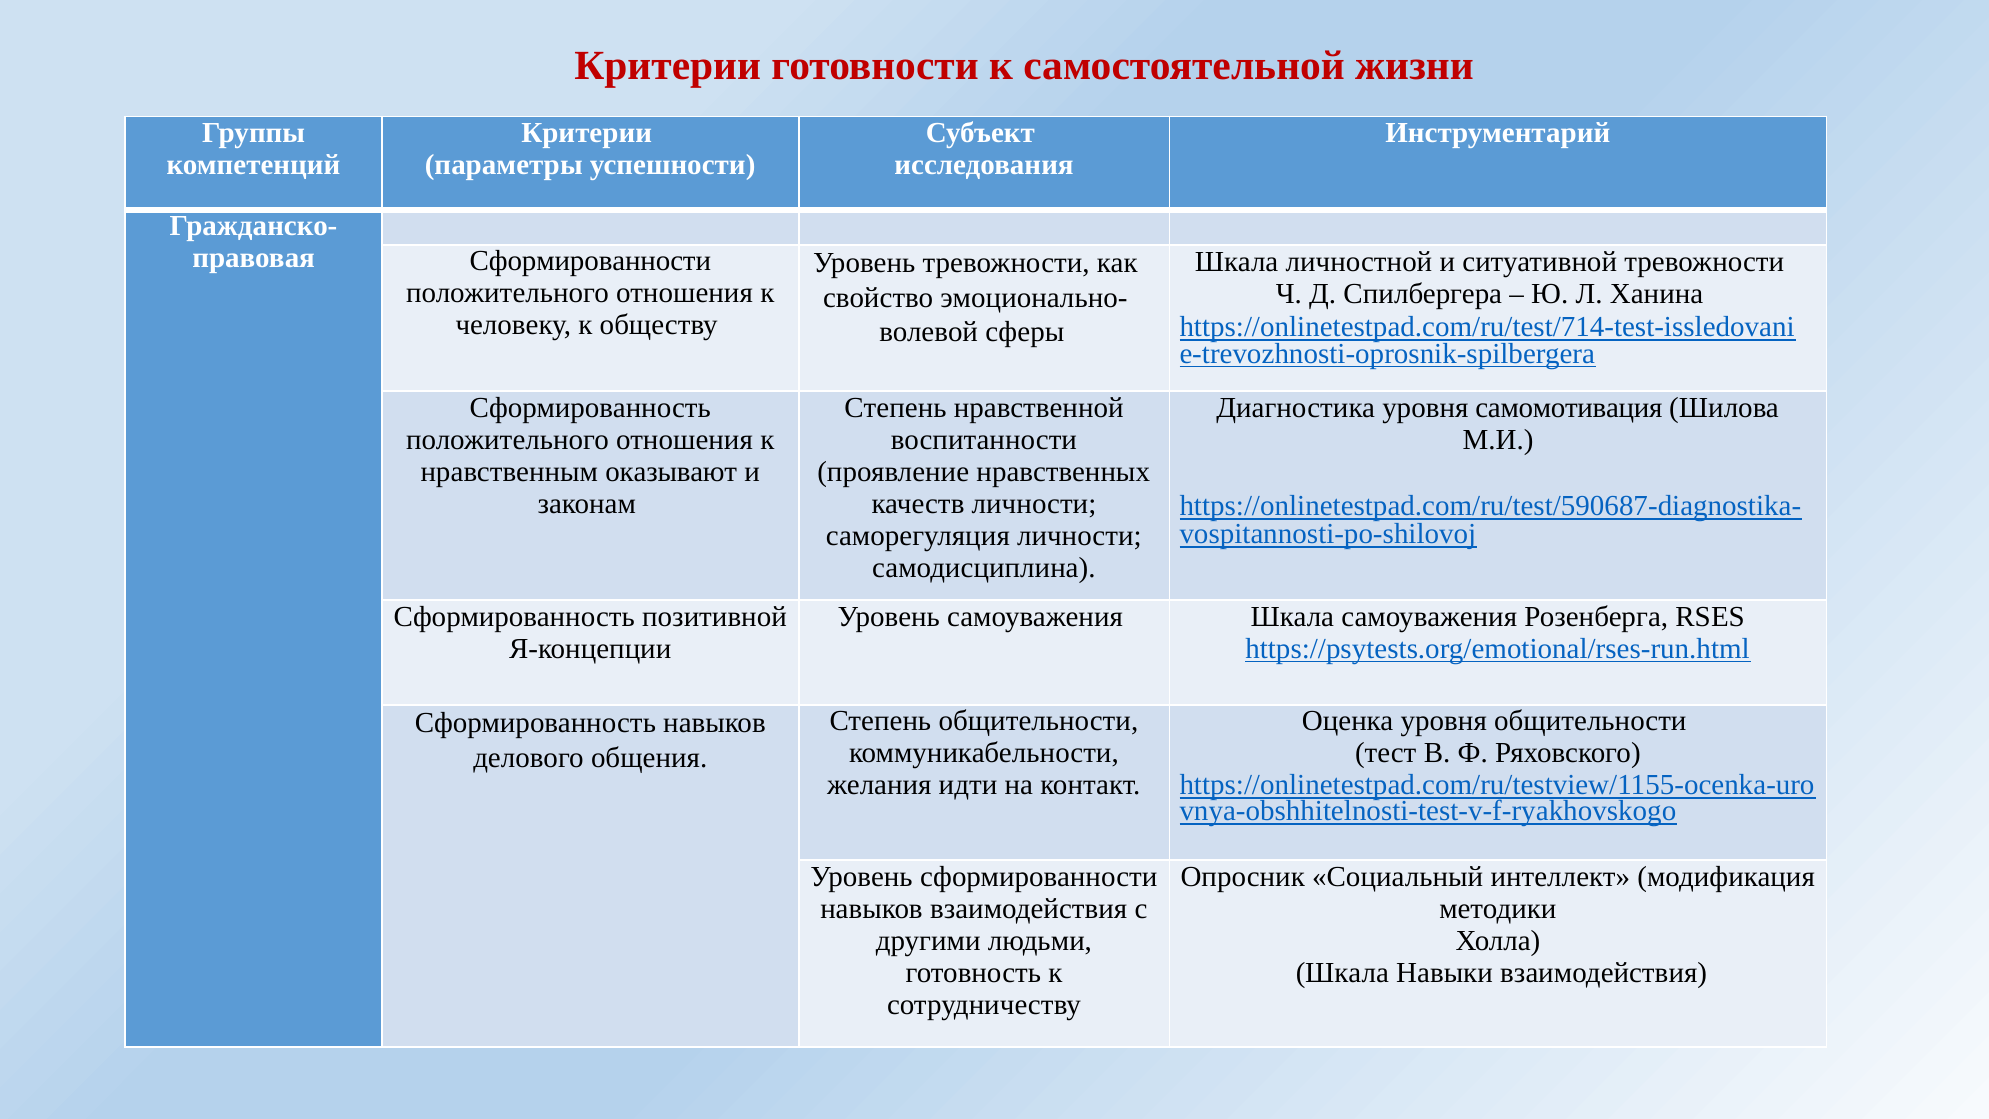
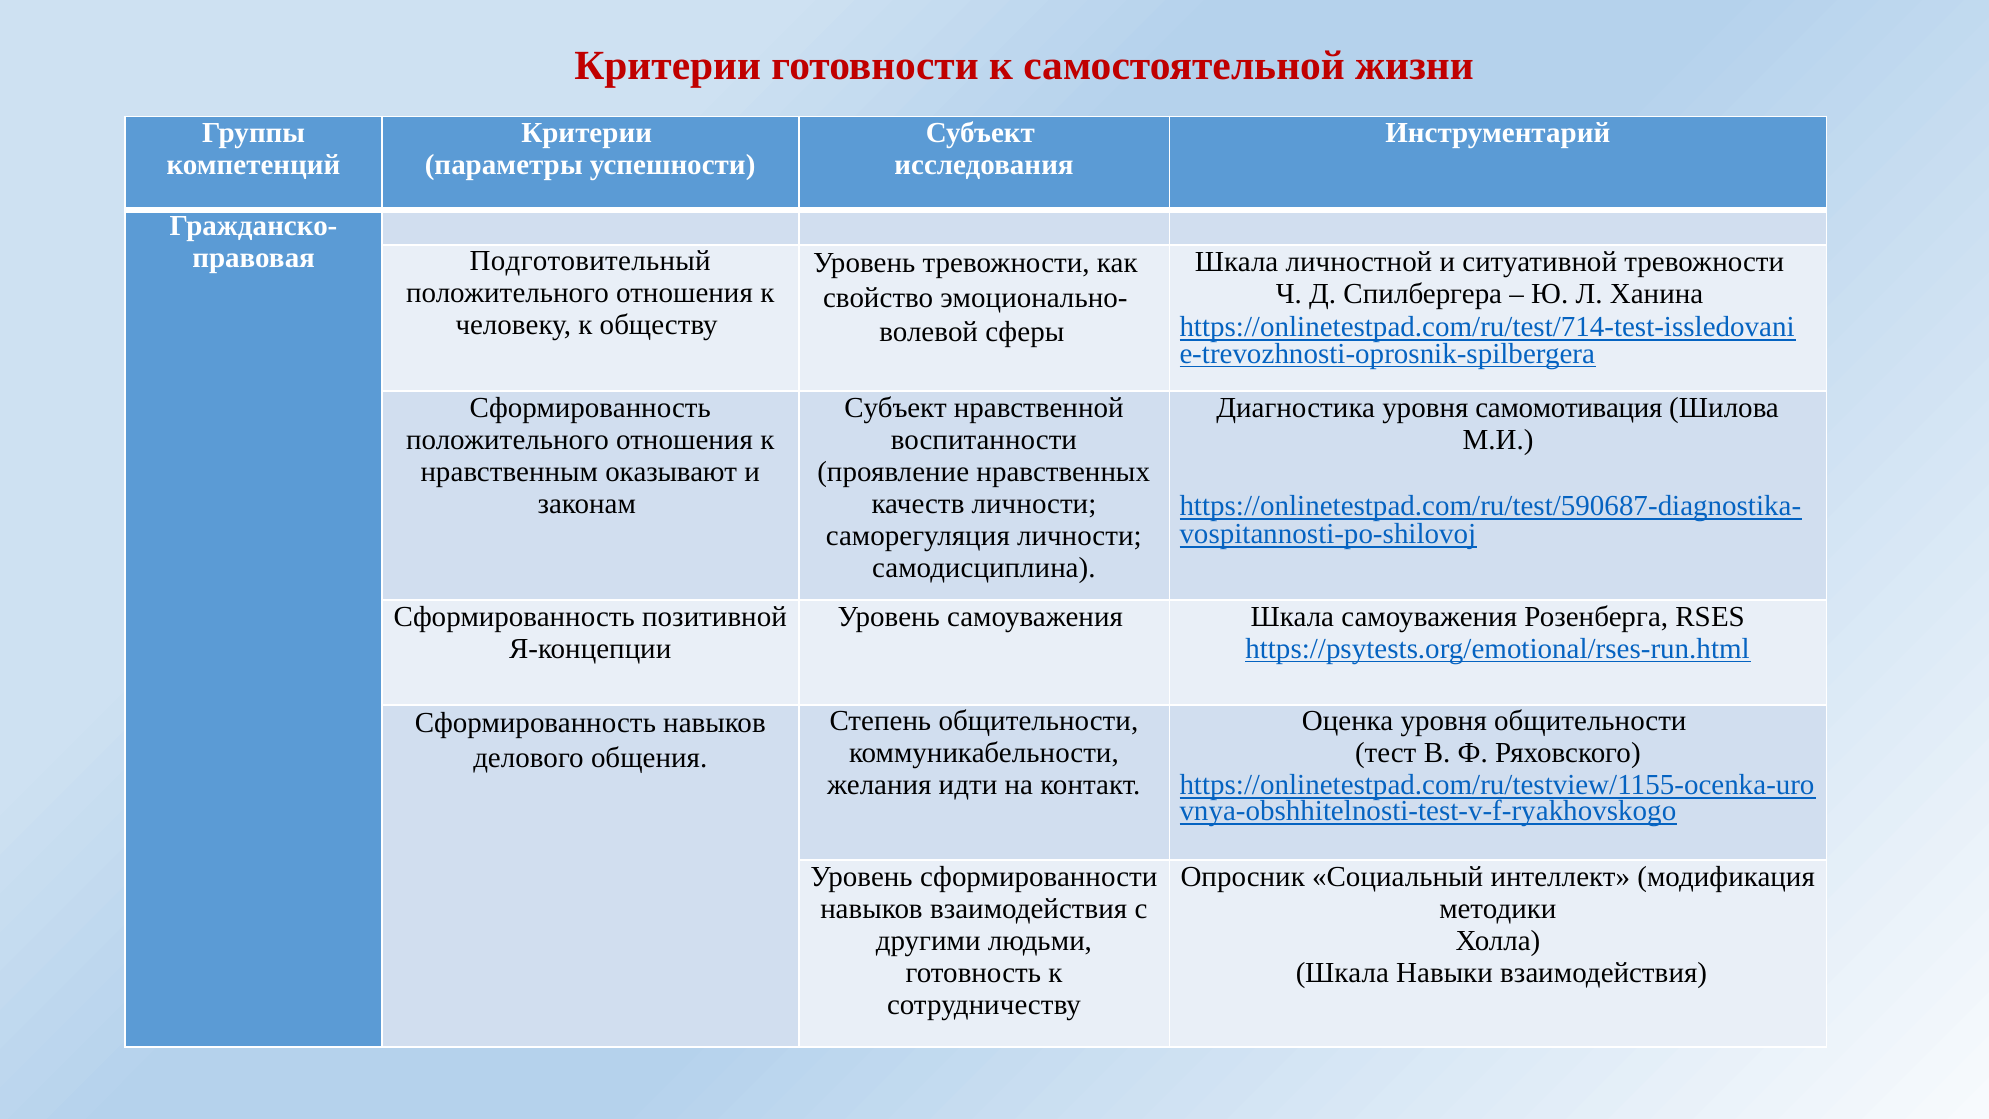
Сформированности at (590, 261): Сформированности -> Подготовительный
Степень at (895, 407): Степень -> Субъект
